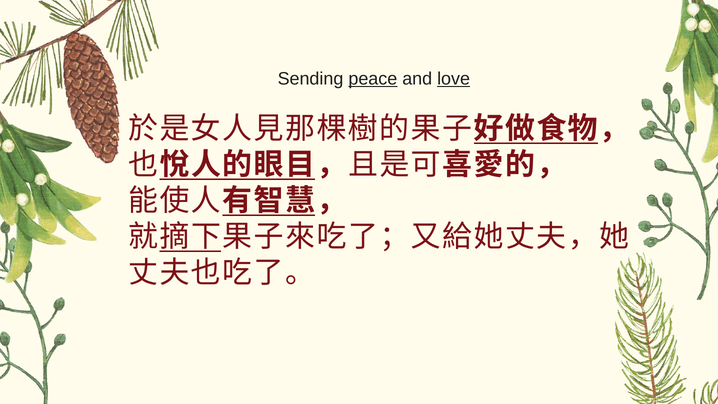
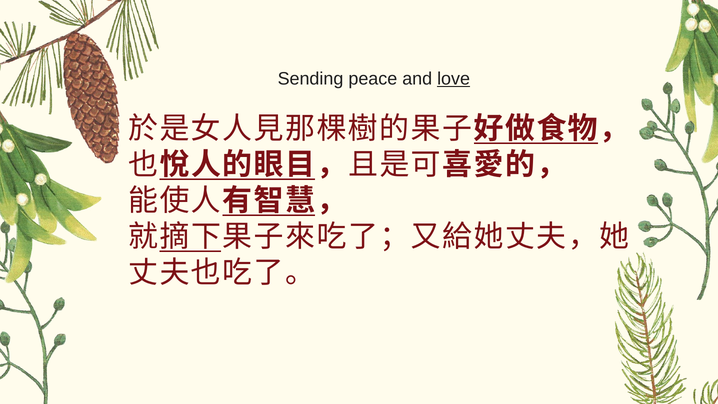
peace underline: present -> none
